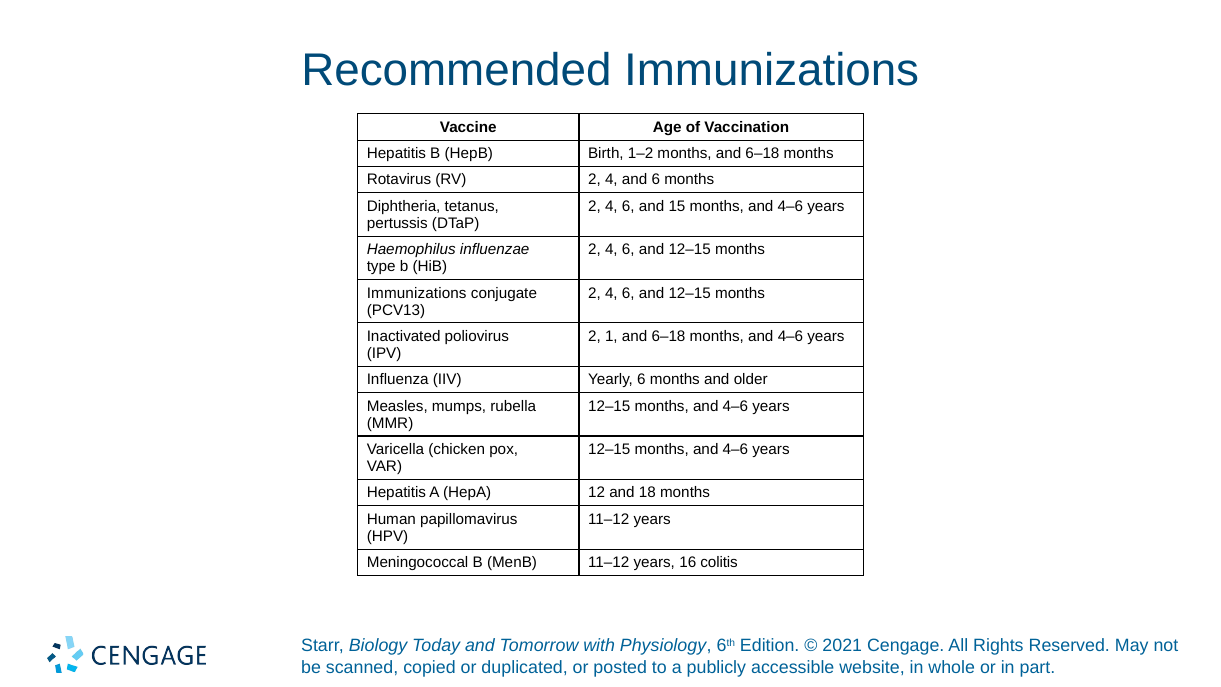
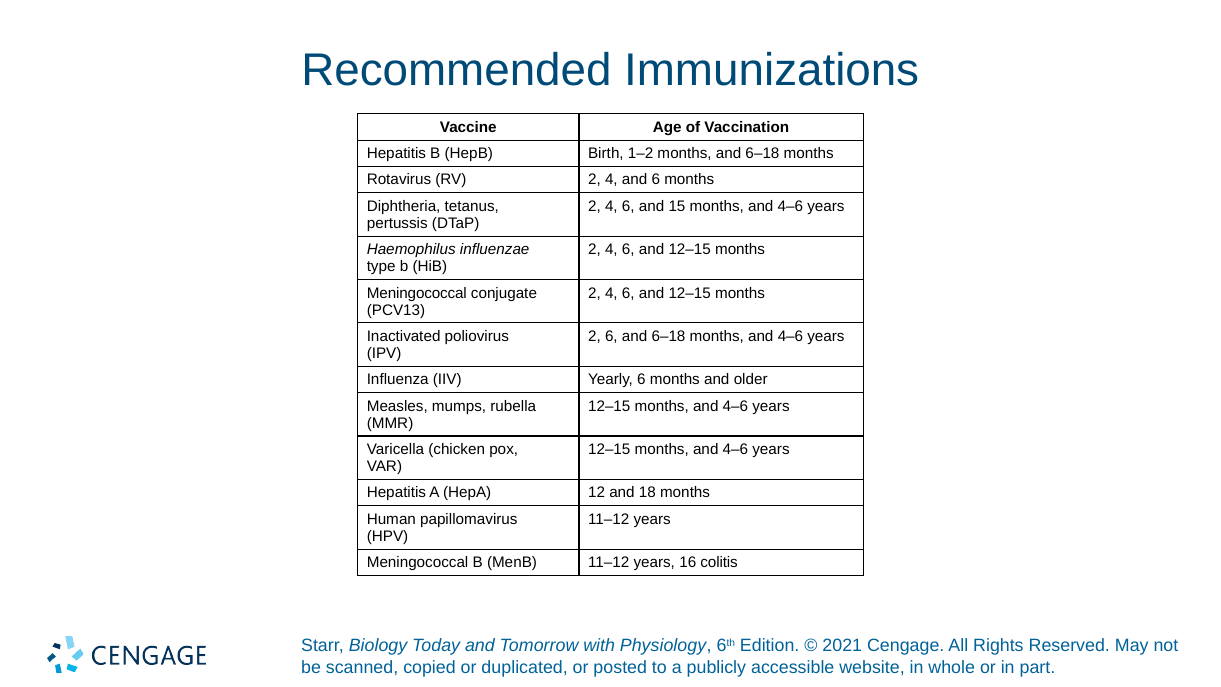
Immunizations at (417, 293): Immunizations -> Meningococcal
2 1: 1 -> 6
